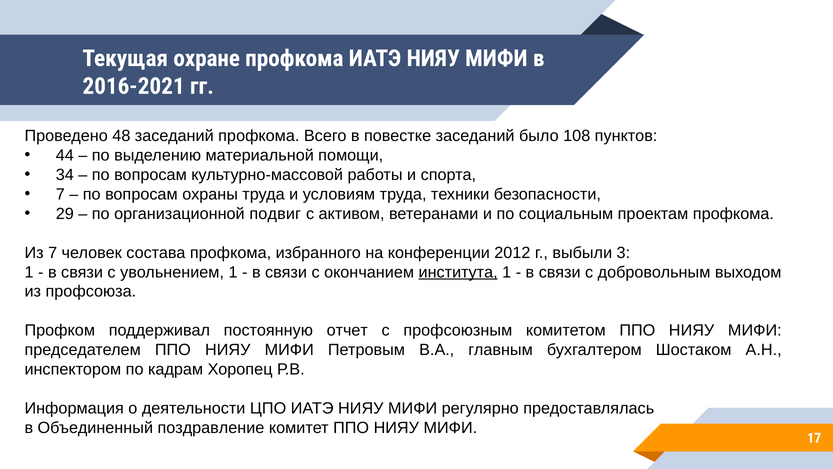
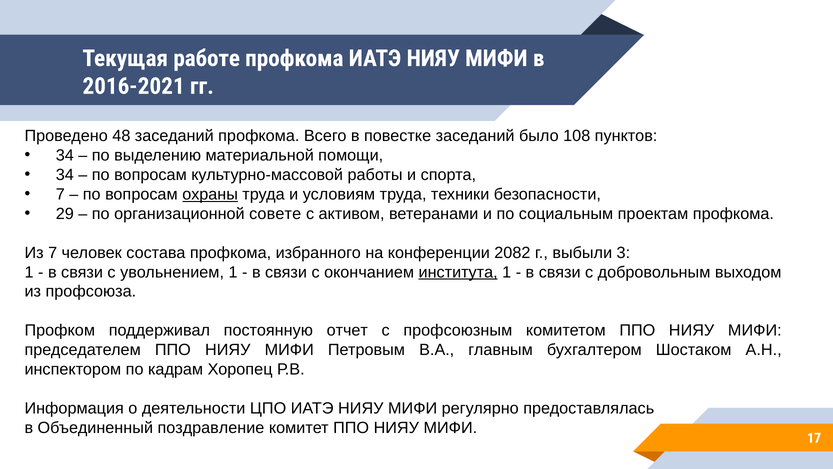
охране: охране -> работе
44 at (65, 155): 44 -> 34
охраны underline: none -> present
подвиг: подвиг -> совете
2012: 2012 -> 2082
